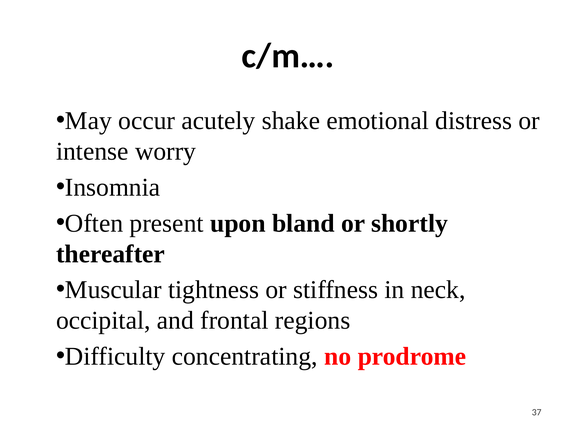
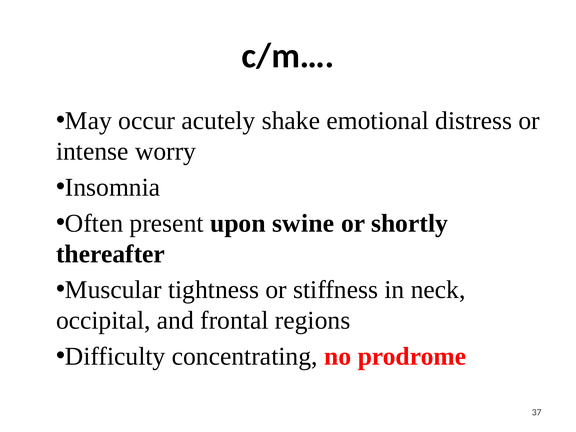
bland: bland -> swine
